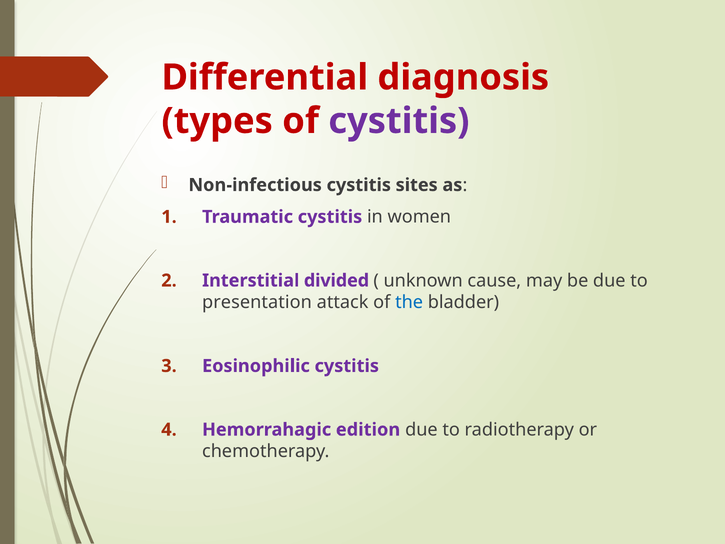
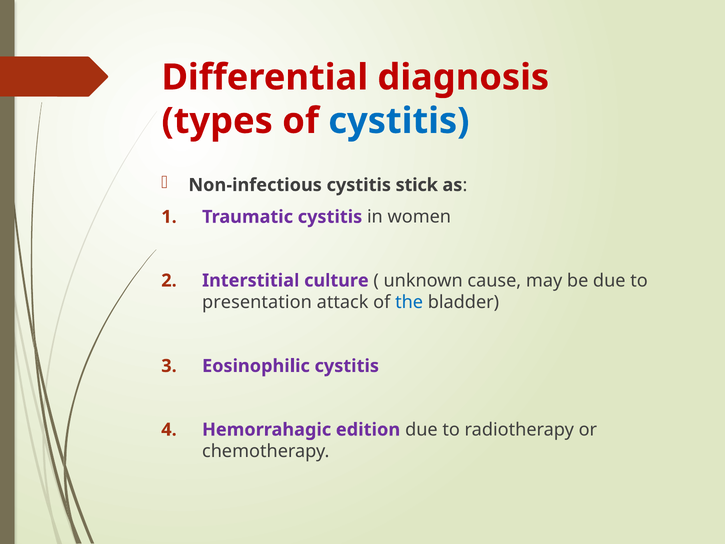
cystitis at (399, 121) colour: purple -> blue
sites: sites -> stick
divided: divided -> culture
